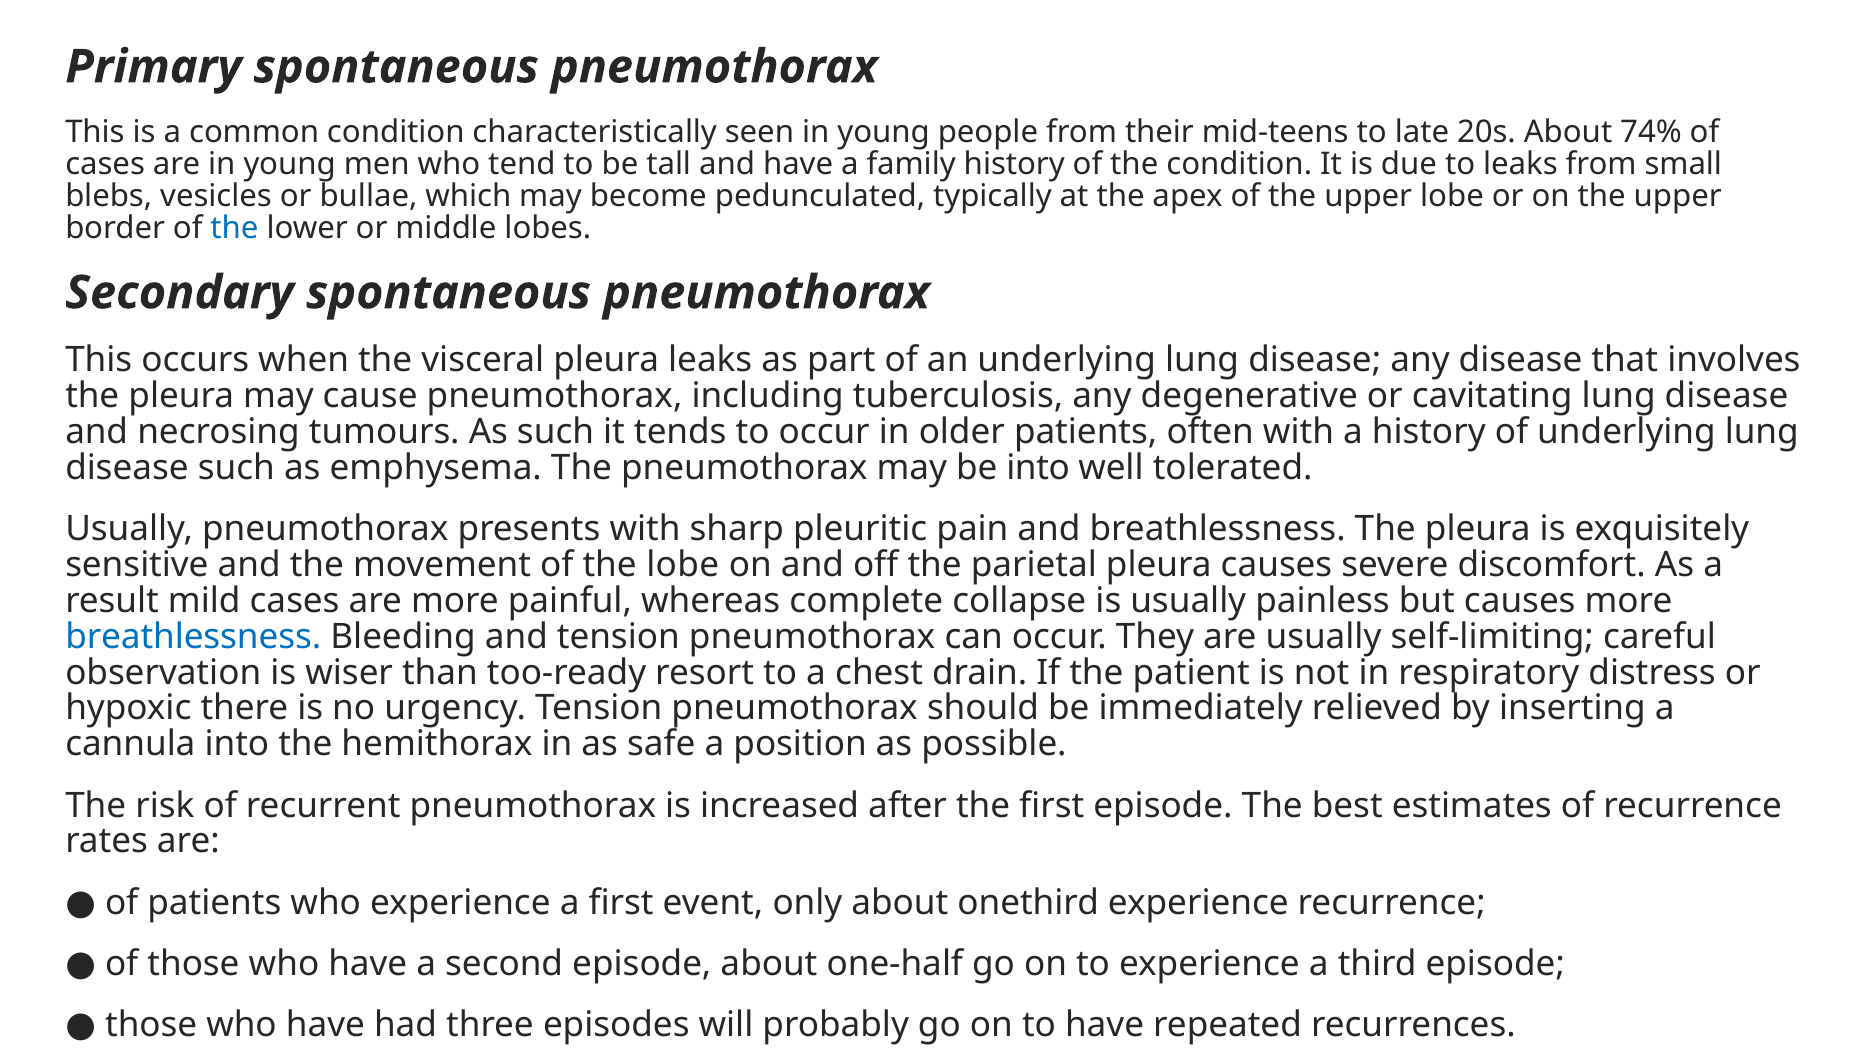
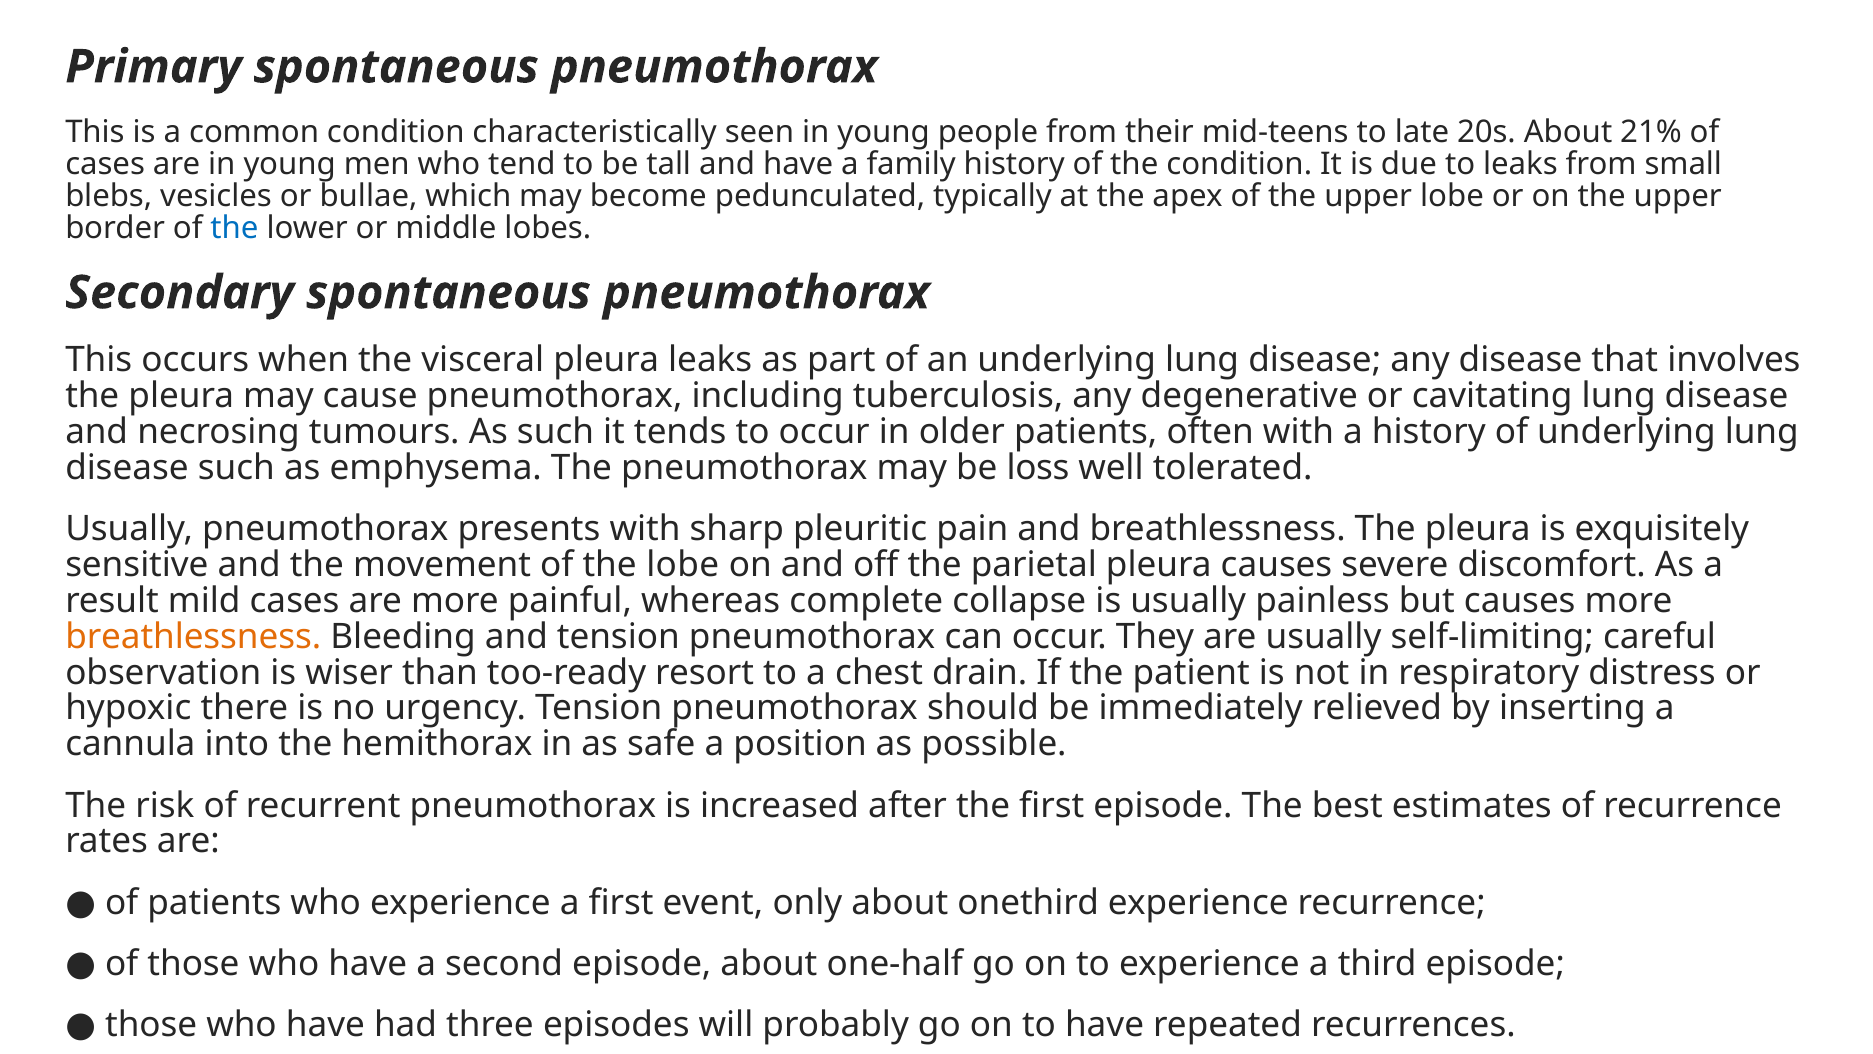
74%: 74% -> 21%
be into: into -> loss
breathlessness at (193, 636) colour: blue -> orange
